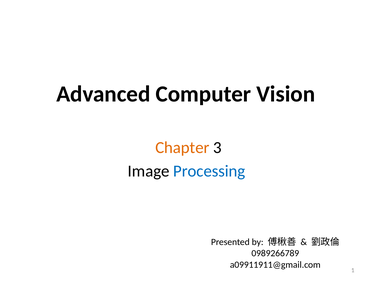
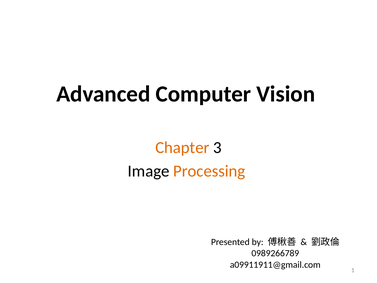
Processing colour: blue -> orange
